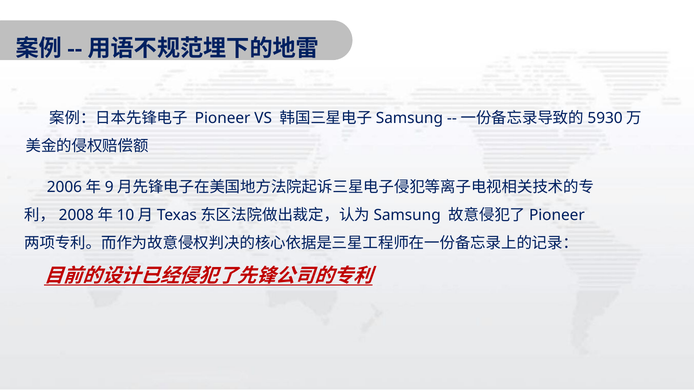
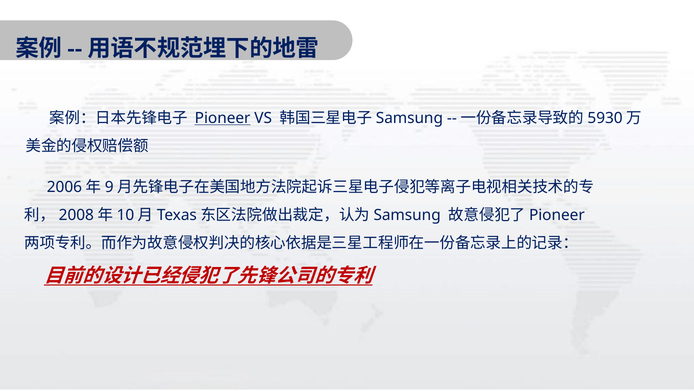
Pioneer underline: none -> present
